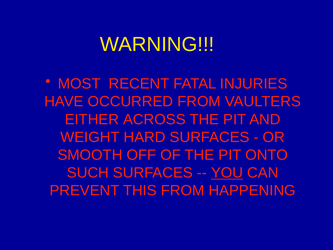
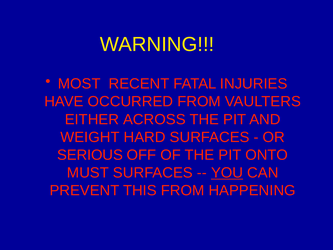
SMOOTH: SMOOTH -> SERIOUS
SUCH: SUCH -> MUST
